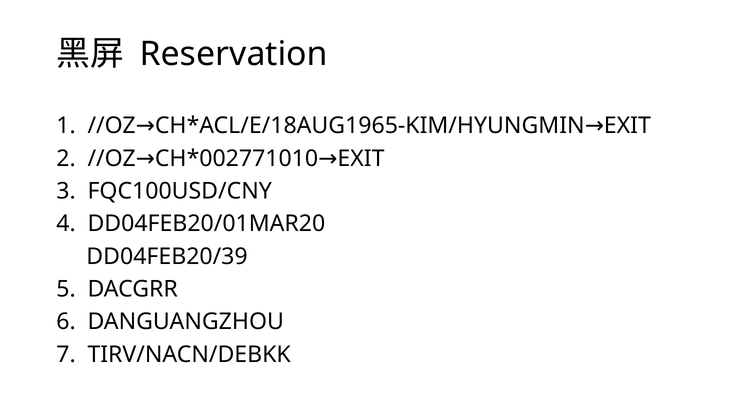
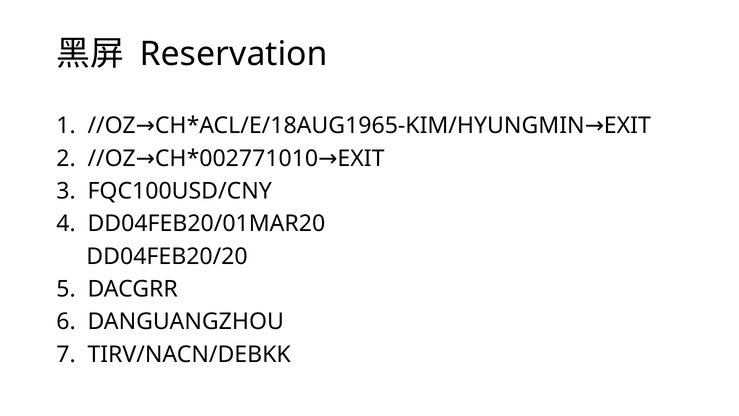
DD04FEB20/39: DD04FEB20/39 -> DD04FEB20/20
